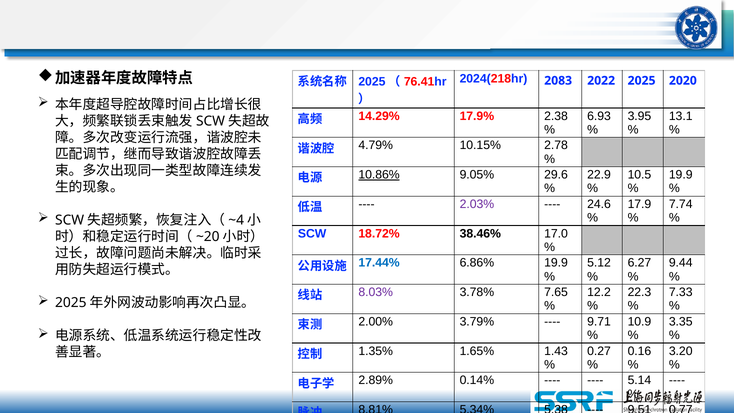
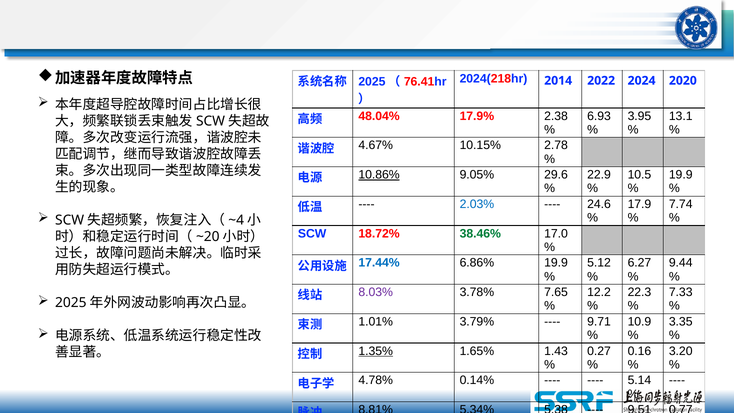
2083: 2083 -> 2014
2025: 2025 -> 2024
14.29%: 14.29% -> 48.04%
4.79%: 4.79% -> 4.67%
2.03% colour: purple -> blue
38.46% colour: black -> green
2.00%: 2.00% -> 1.01%
1.35% underline: none -> present
2.89%: 2.89% -> 4.78%
